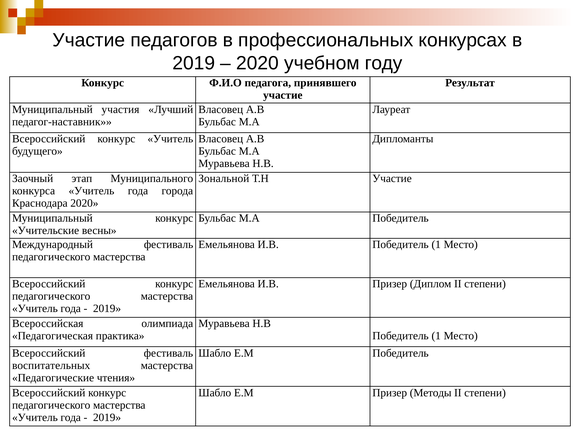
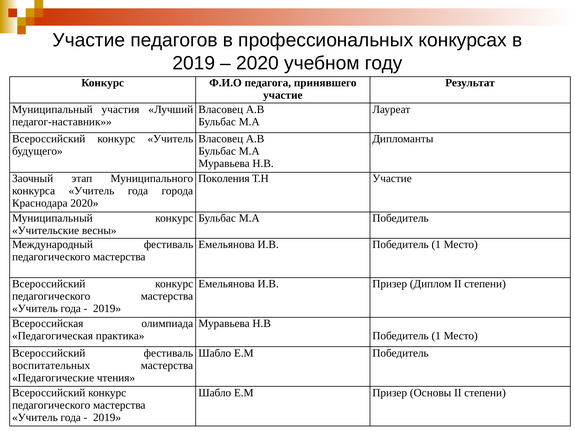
Зональной: Зональной -> Поколения
Методы: Методы -> Основы
